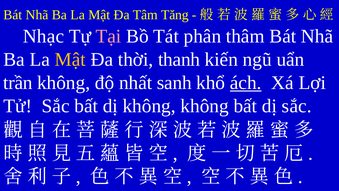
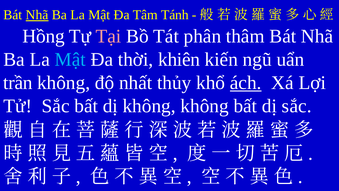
Nhã at (37, 15) underline: none -> present
Tăng: Tăng -> Tánh
Nhạc: Nhạc -> Hồng
Mật at (70, 59) colour: yellow -> light blue
thanh: thanh -> khiên
sanh: sanh -> thủy
